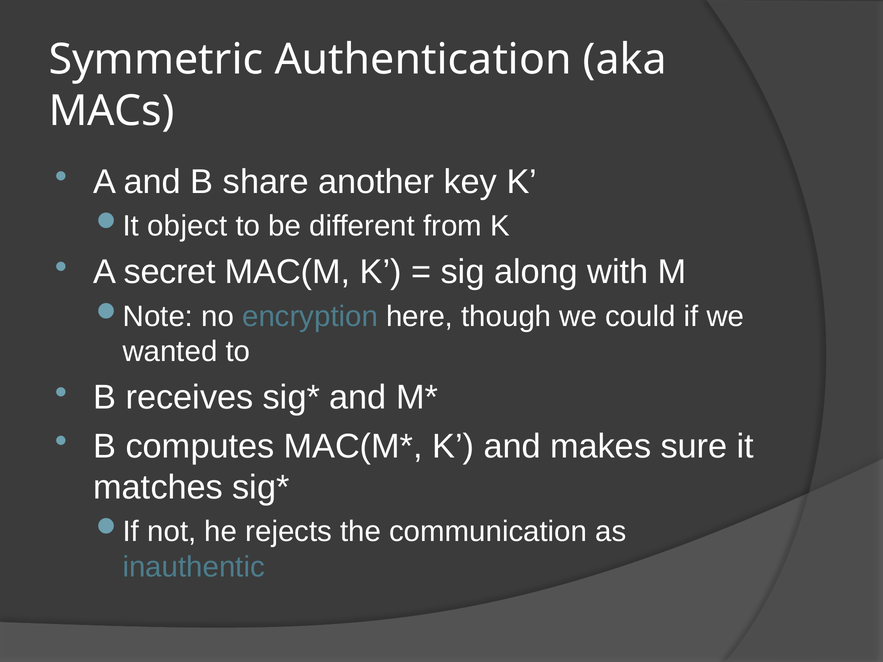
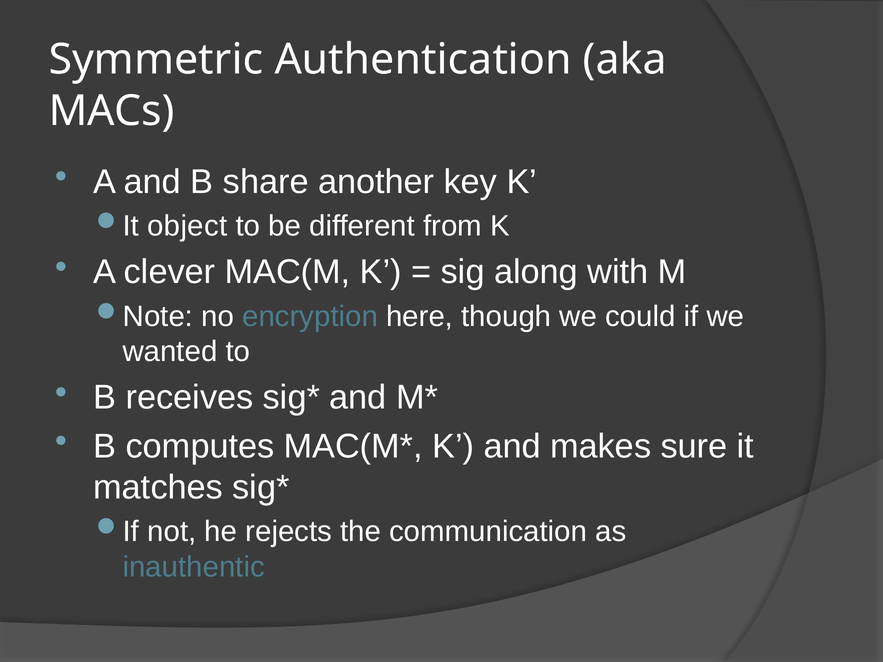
secret: secret -> clever
